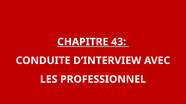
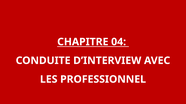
43: 43 -> 04
